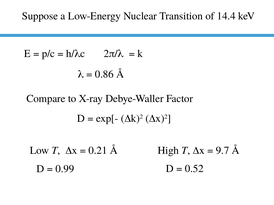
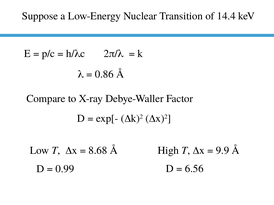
0.21: 0.21 -> 8.68
9.7: 9.7 -> 9.9
0.52: 0.52 -> 6.56
